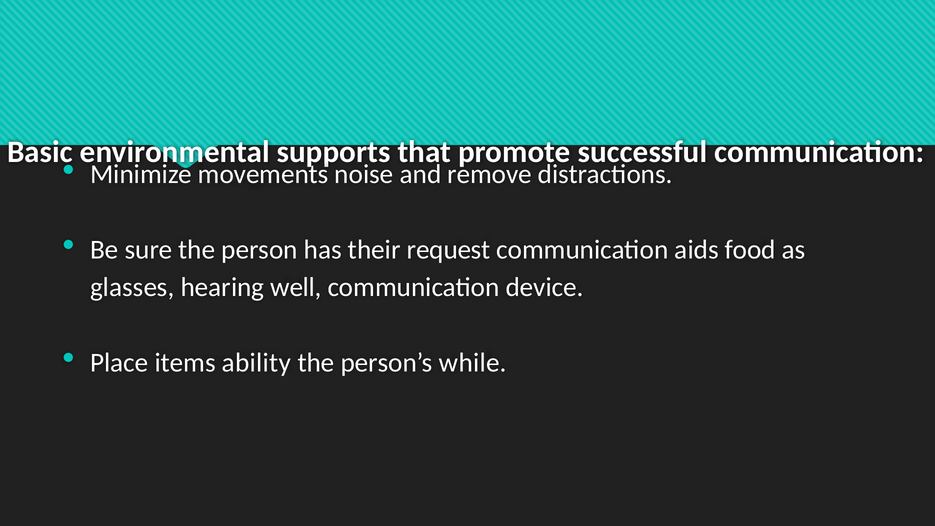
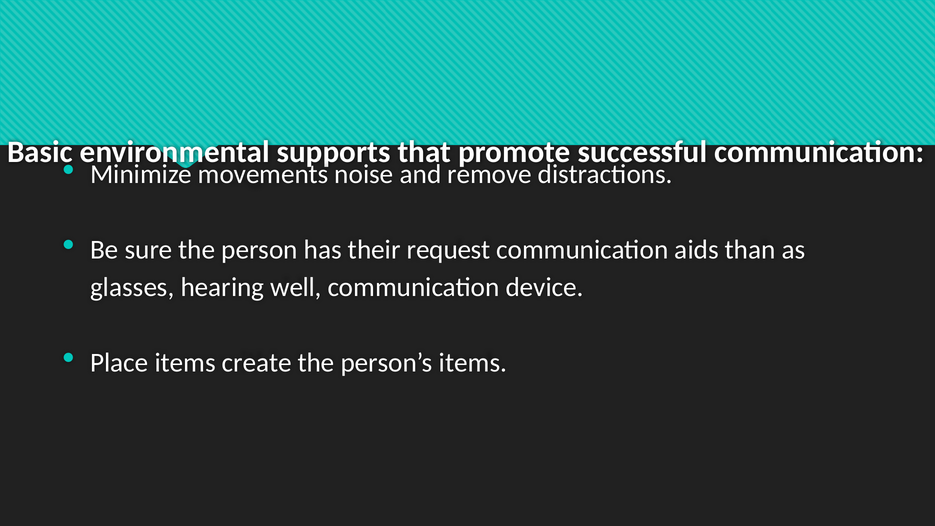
food: food -> than
ability: ability -> create
person’s while: while -> items
